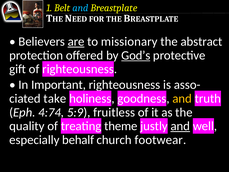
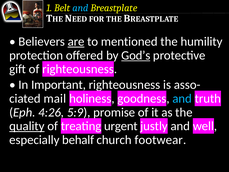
missionary: missionary -> mentioned
abstract: abstract -> humility
take: take -> mail
and at (182, 98) colour: yellow -> light blue
4:74: 4:74 -> 4:26
fruitless: fruitless -> promise
quality underline: none -> present
theme: theme -> urgent
and at (180, 126) underline: present -> none
